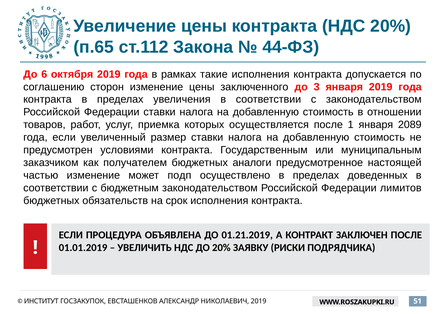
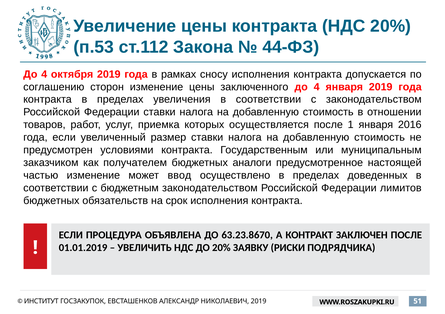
п.65: п.65 -> п.53
6 at (44, 74): 6 -> 4
такие: такие -> сносу
заключенного до 3: 3 -> 4
2089: 2089 -> 2016
подп: подп -> ввод
01.21.2019: 01.21.2019 -> 63.23.8670
